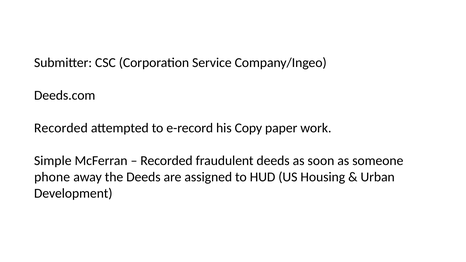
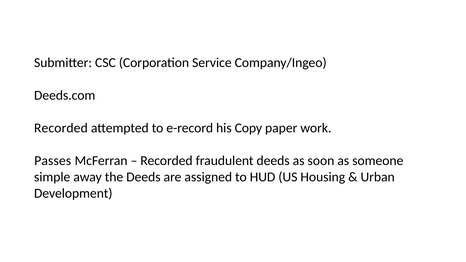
Simple: Simple -> Passes
phone: phone -> simple
